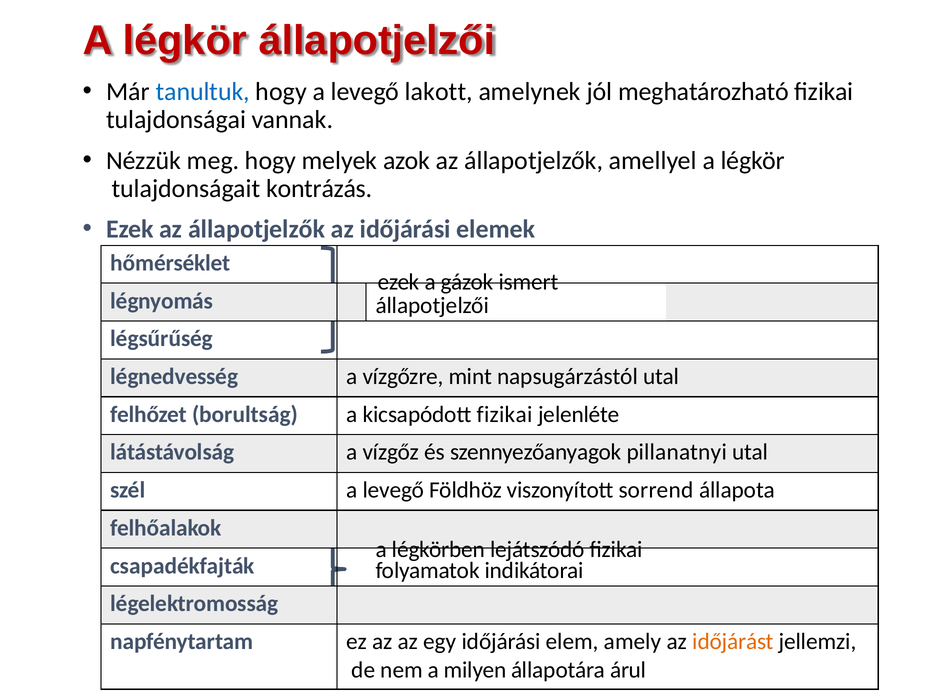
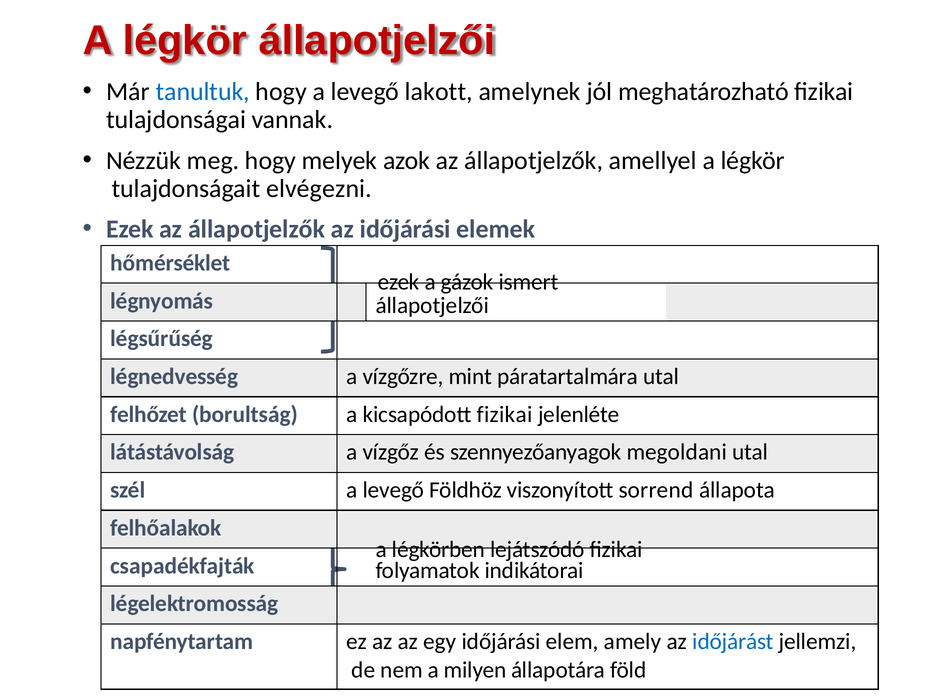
kontrázás: kontrázás -> elvégezni
napsugárzástól: napsugárzástól -> páratartalmára
pillanatnyi: pillanatnyi -> megoldani
időjárást colour: orange -> blue
árul: árul -> föld
